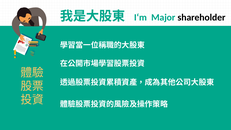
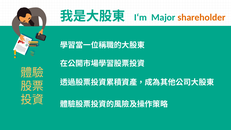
shareholder colour: black -> orange
